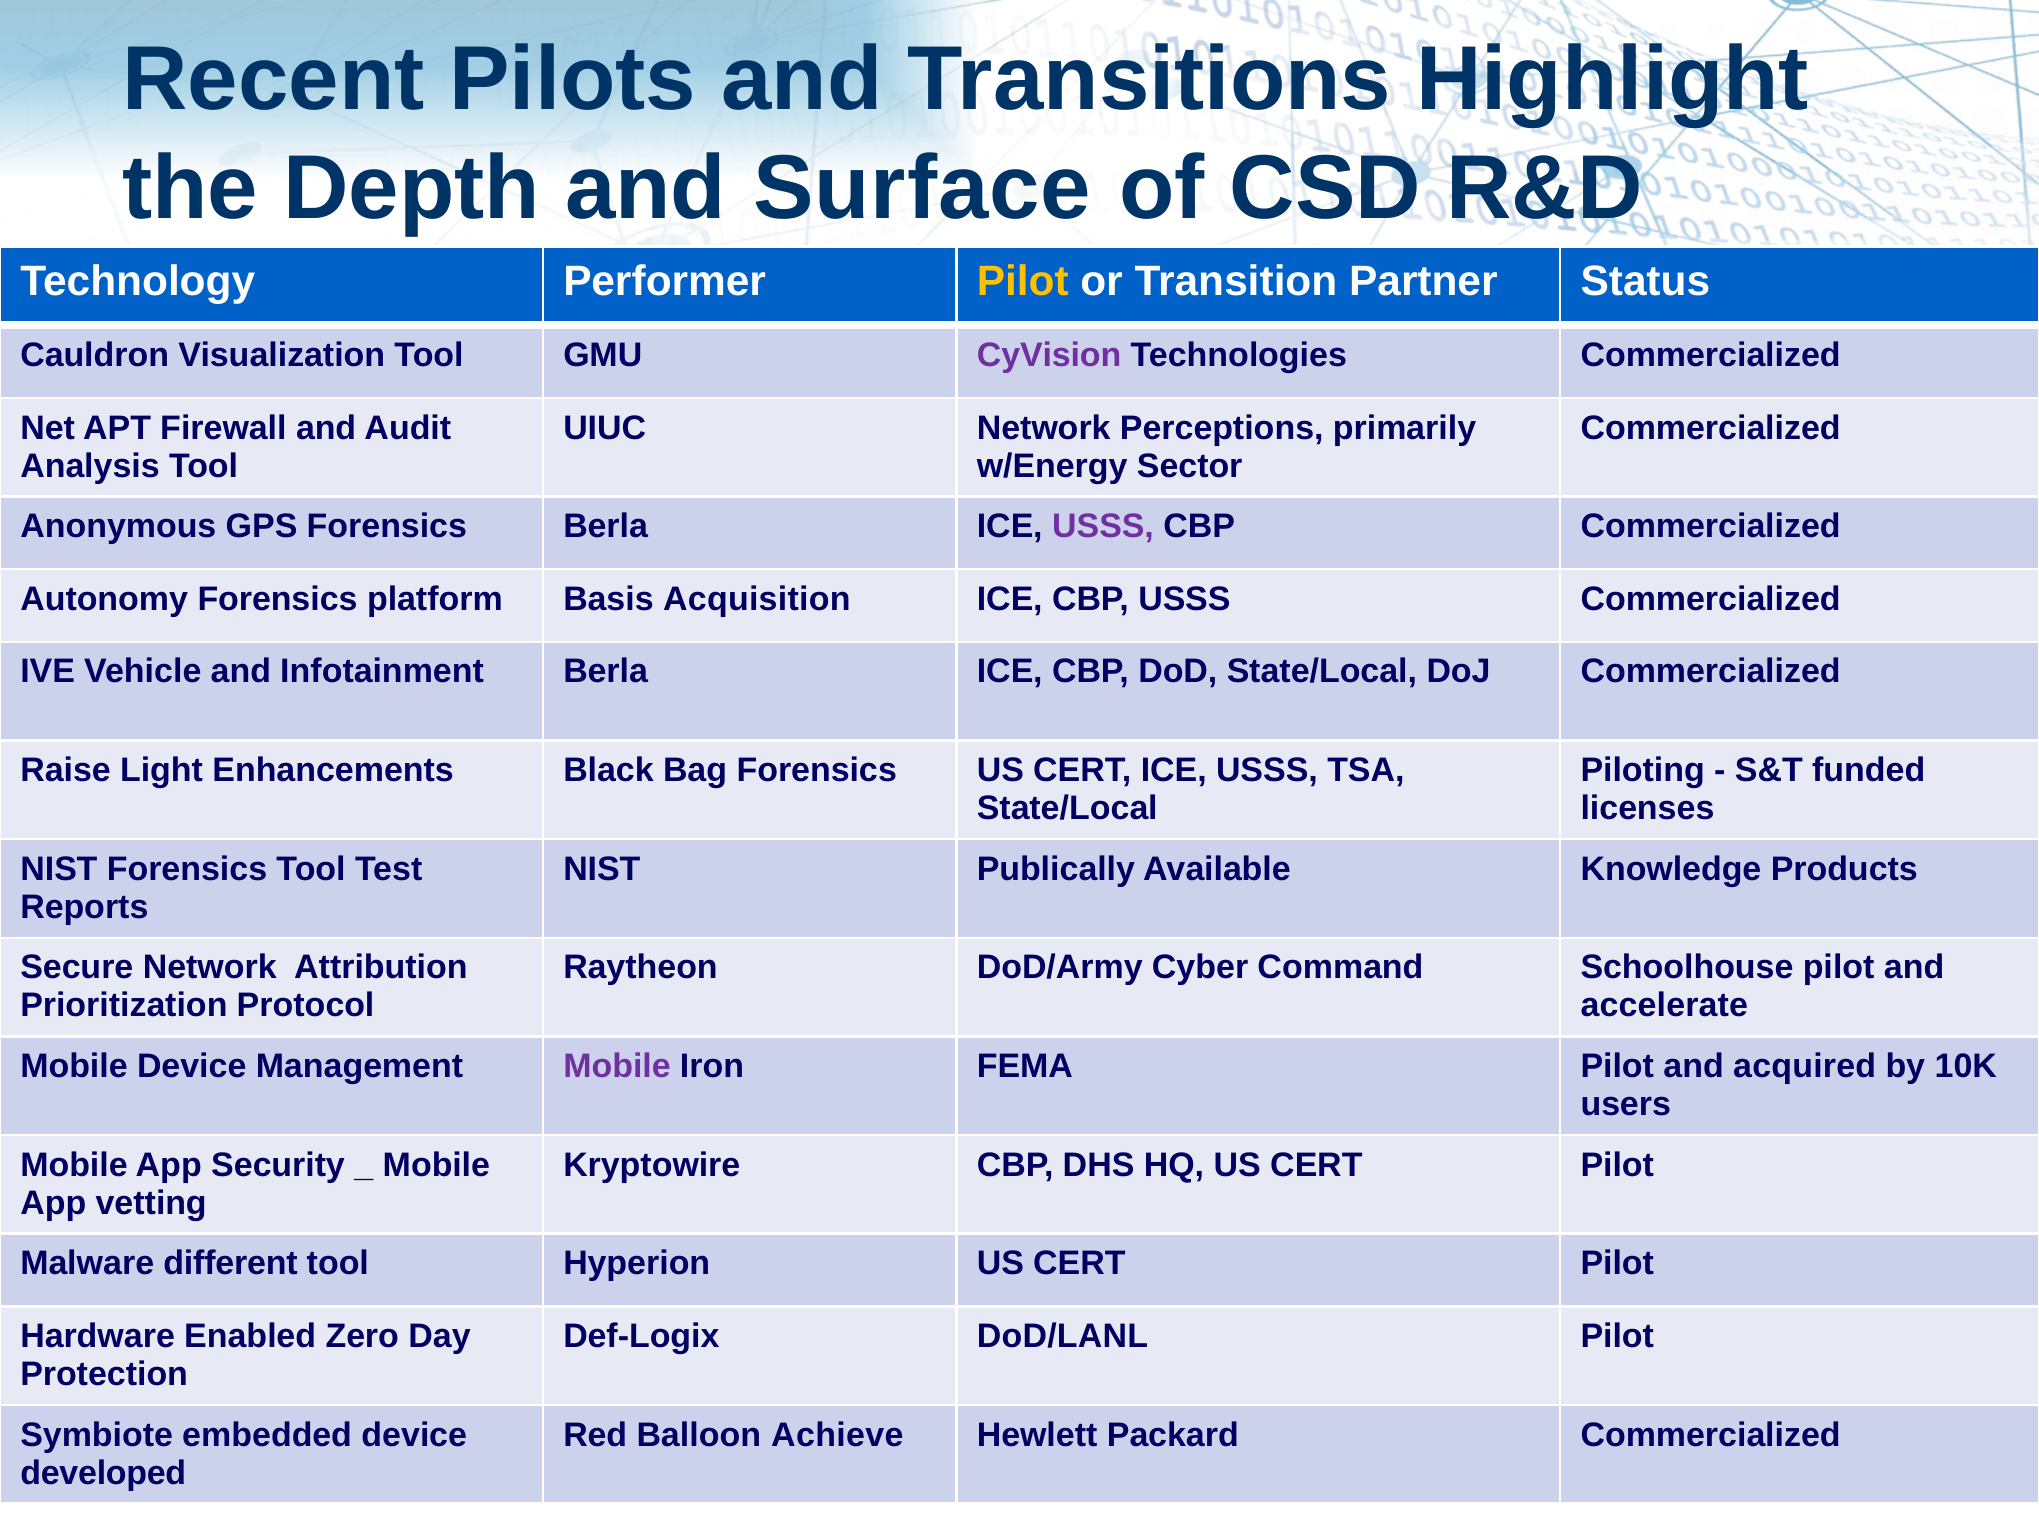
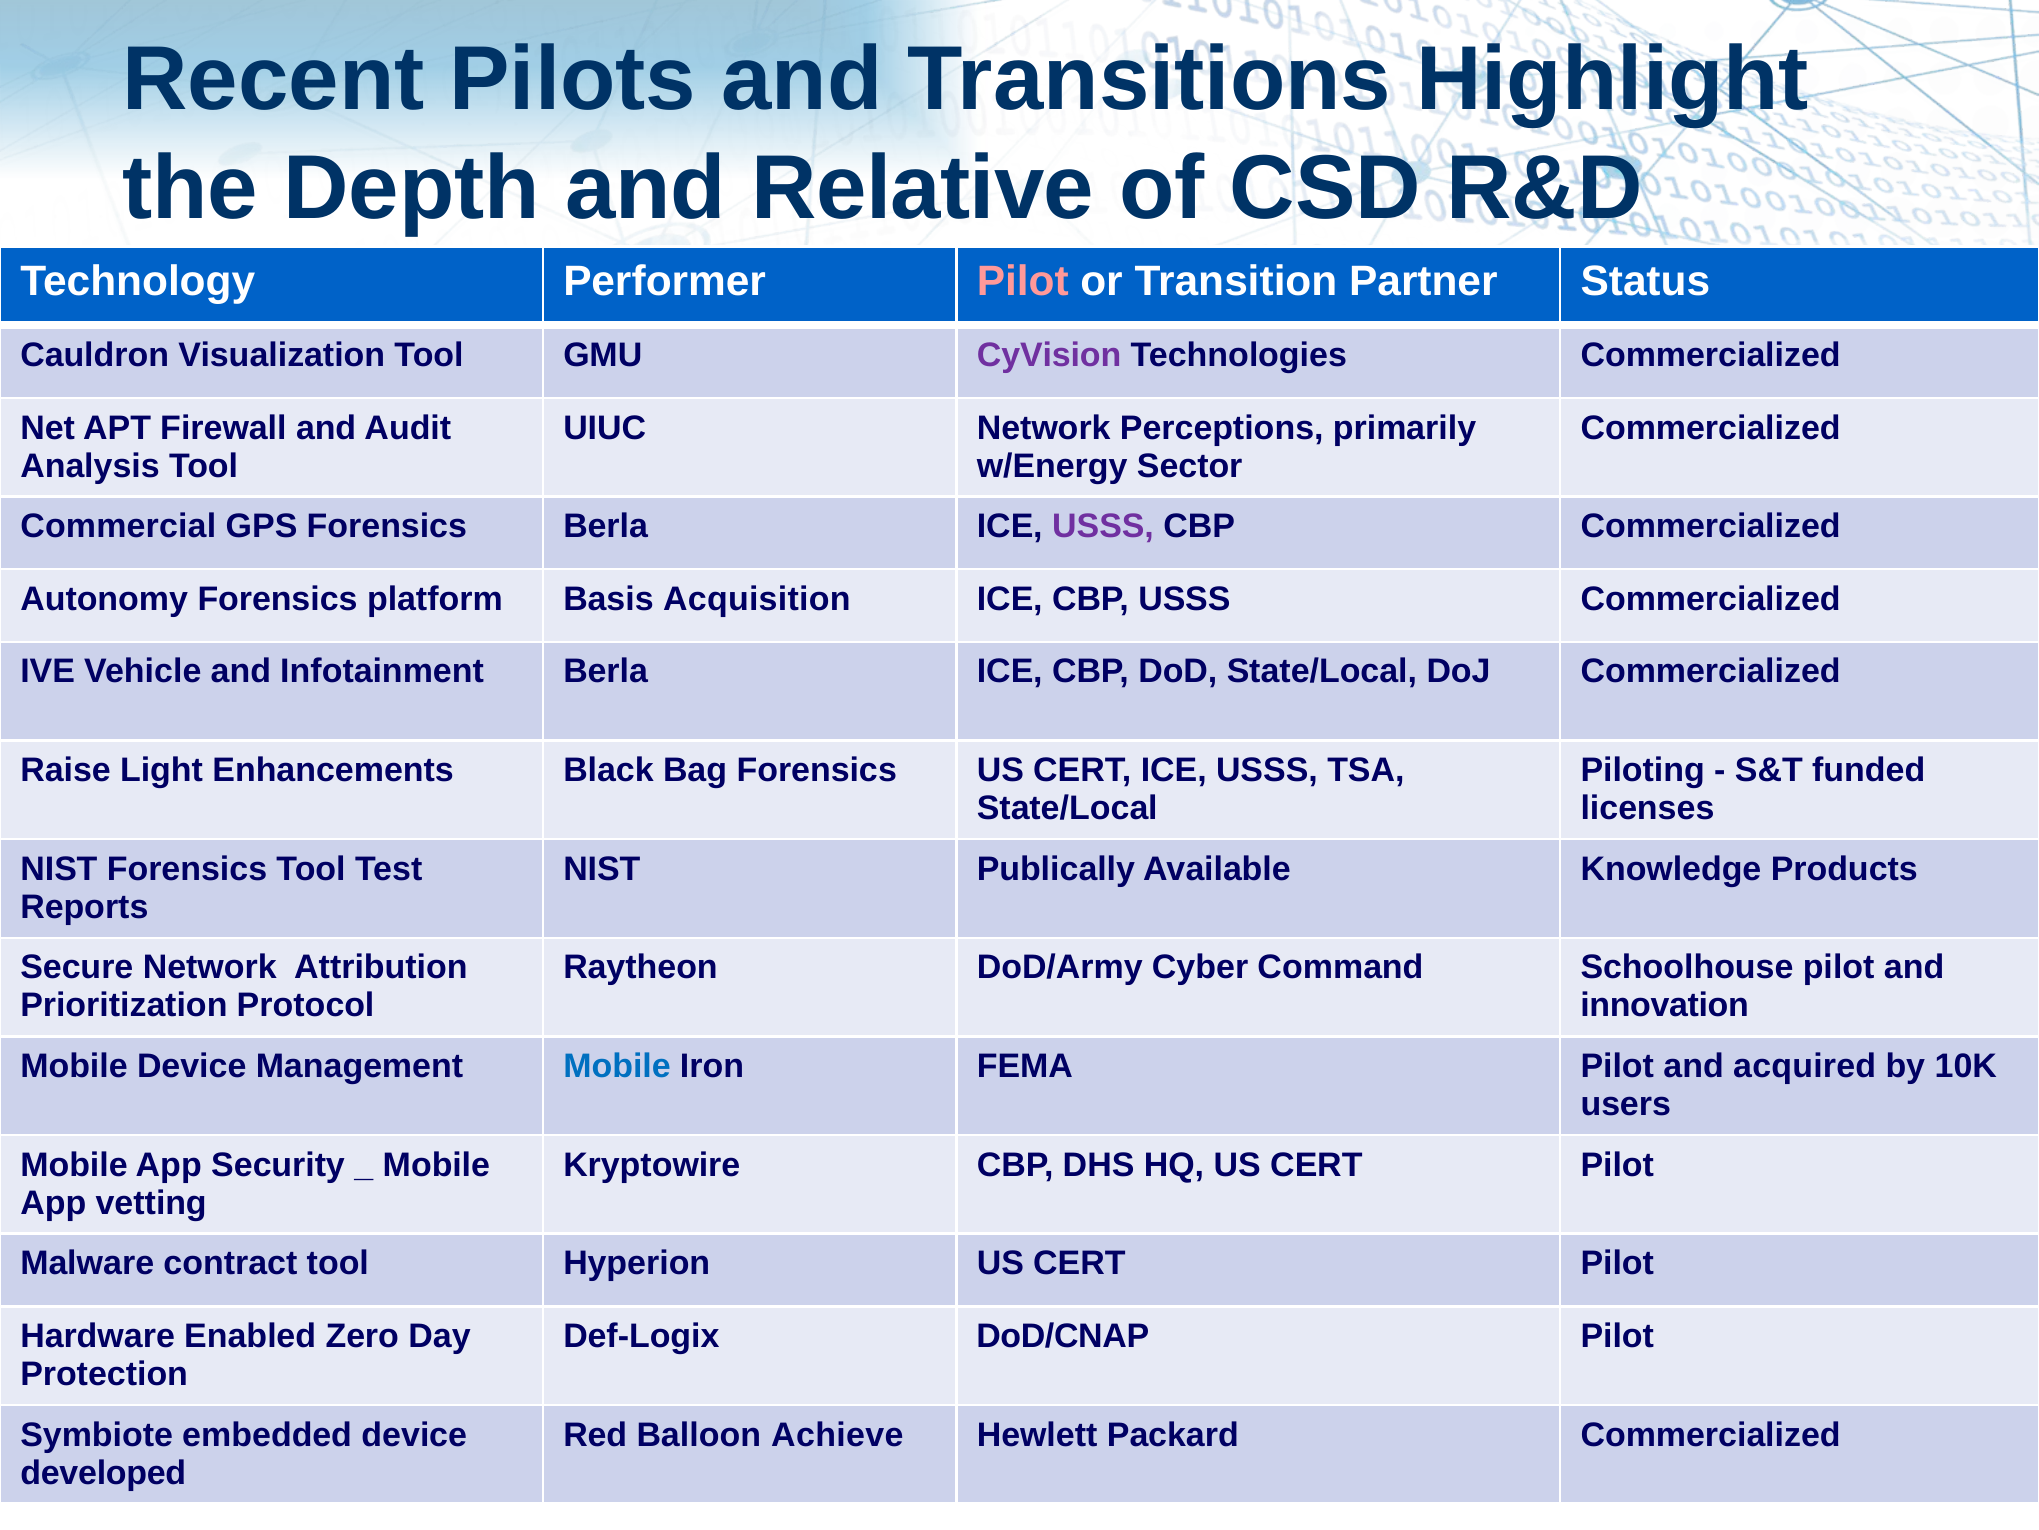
Surface: Surface -> Relative
Pilot at (1023, 281) colour: yellow -> pink
Anonymous: Anonymous -> Commercial
accelerate: accelerate -> innovation
Mobile at (617, 1066) colour: purple -> blue
different: different -> contract
DoD/LANL: DoD/LANL -> DoD/CNAP
